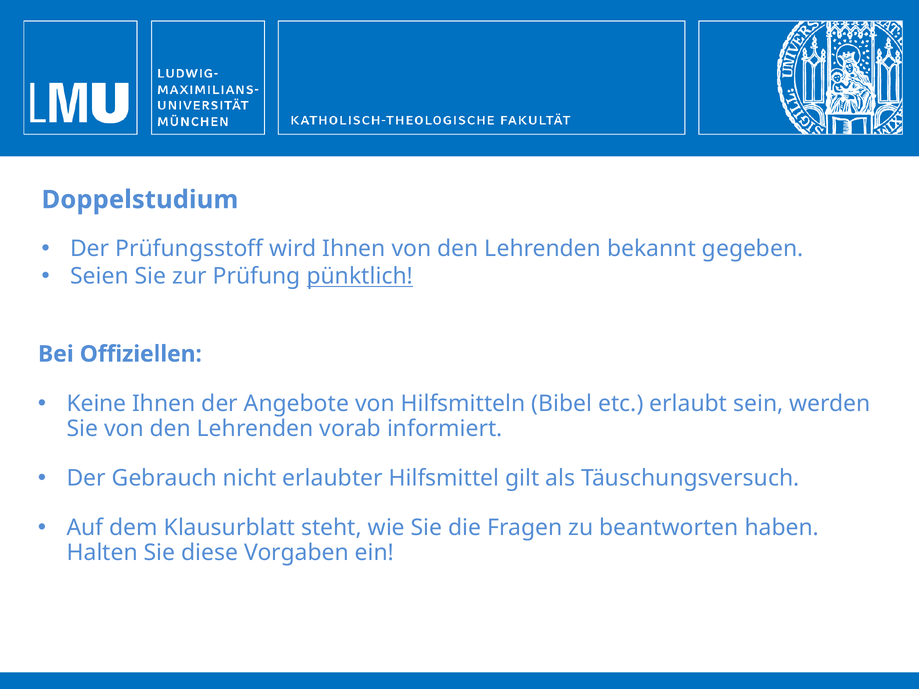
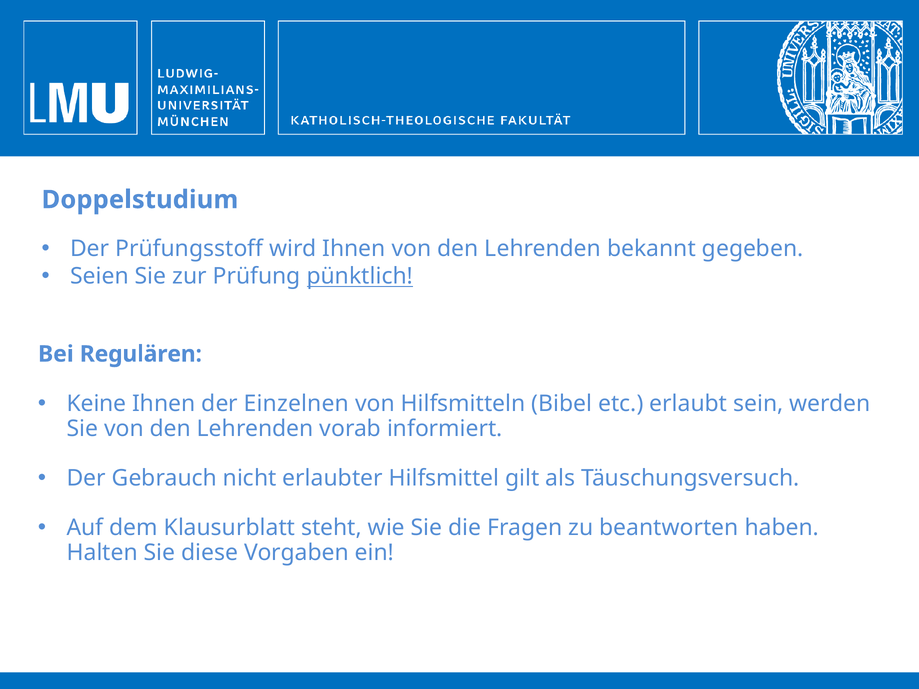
Offiziellen: Offiziellen -> Regulären
Angebote: Angebote -> Einzelnen
